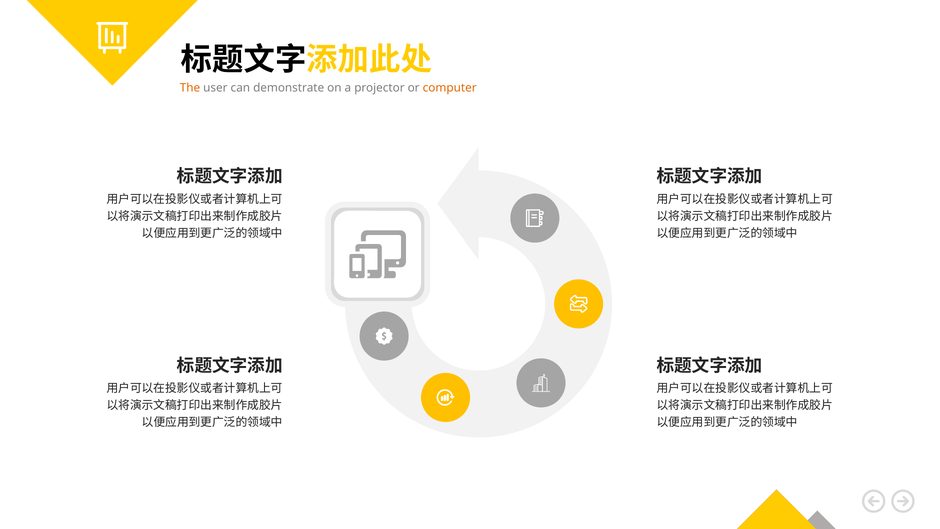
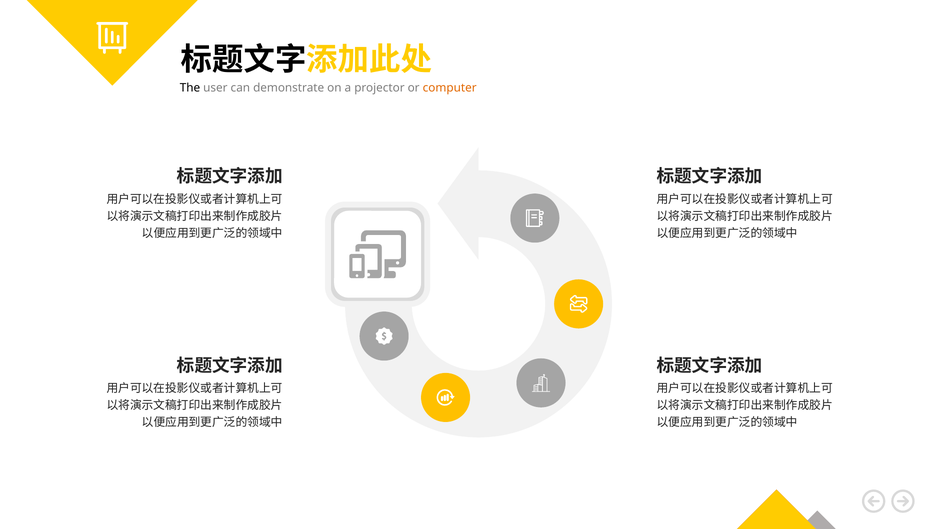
The colour: orange -> black
